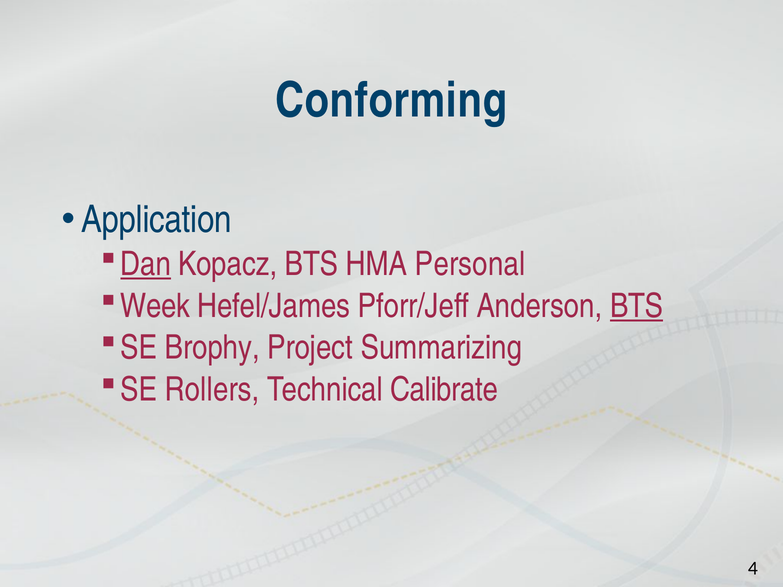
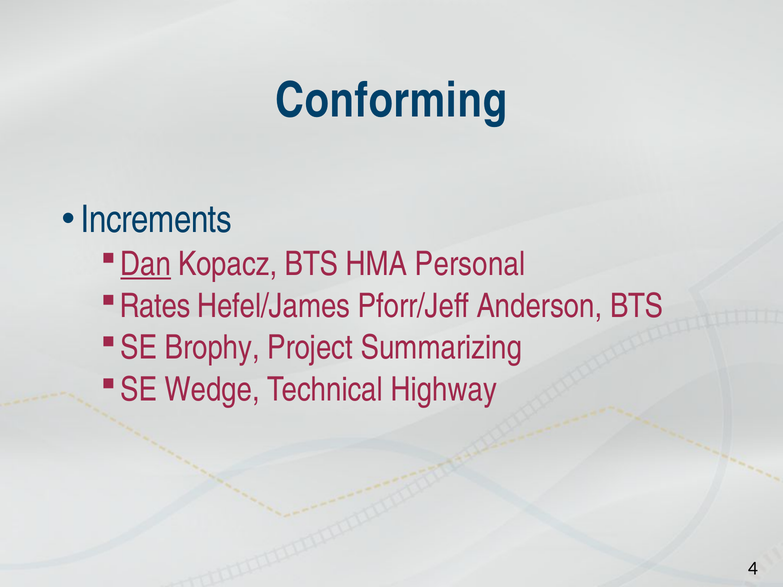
Application: Application -> Increments
Week: Week -> Rates
BTS at (637, 306) underline: present -> none
Rollers: Rollers -> Wedge
Calibrate: Calibrate -> Highway
